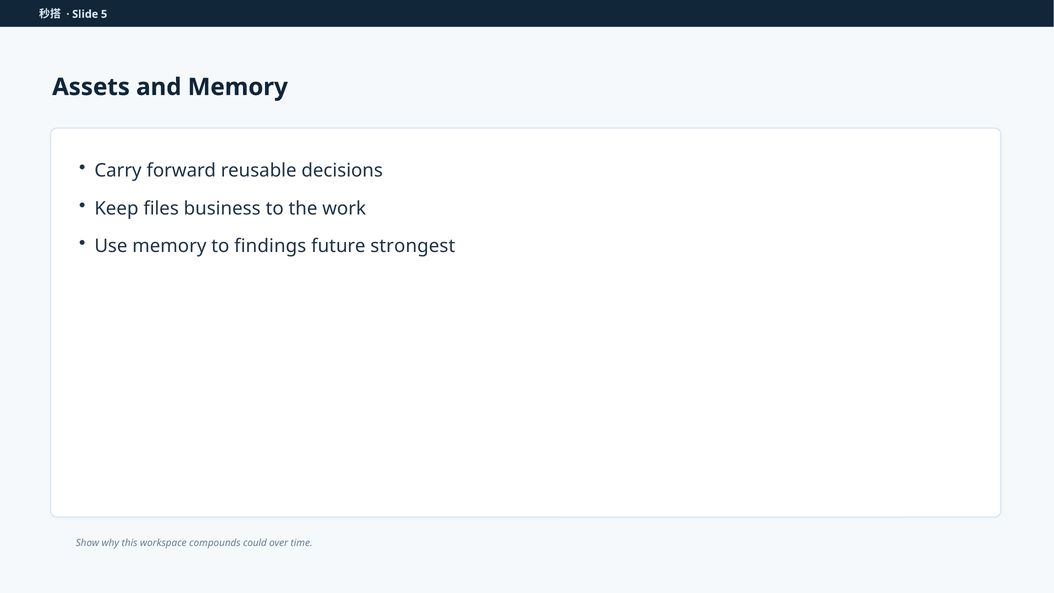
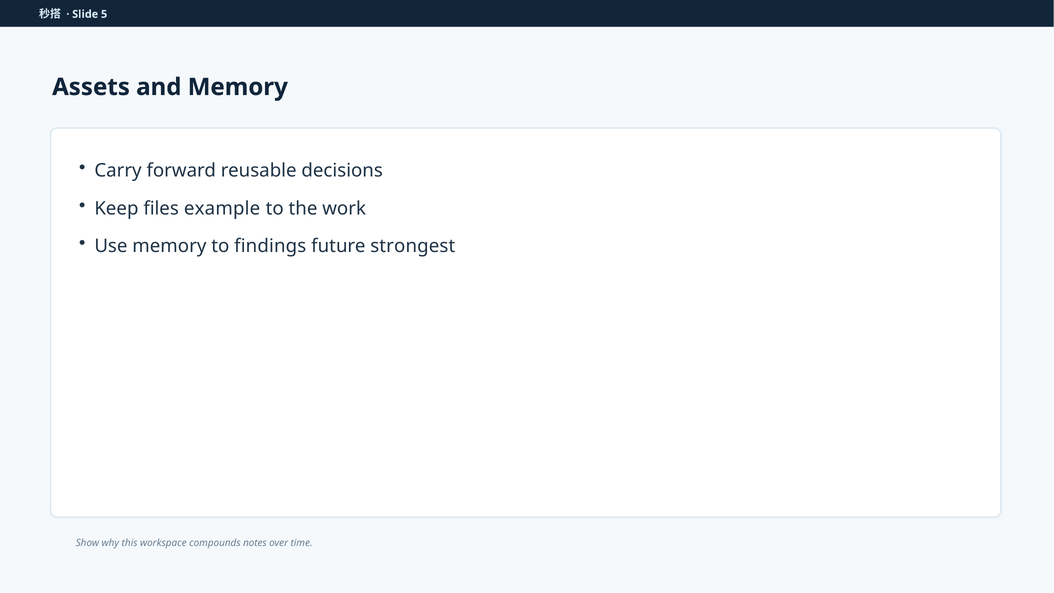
business: business -> example
could: could -> notes
